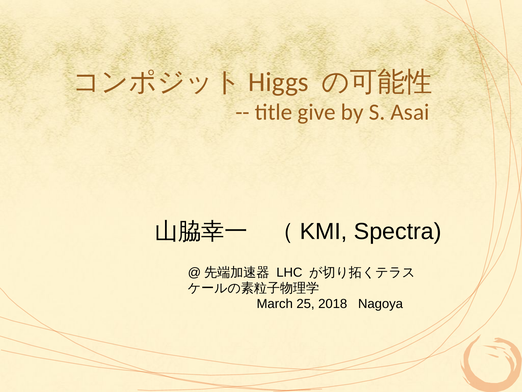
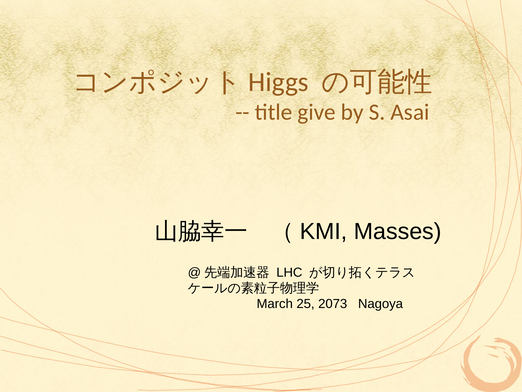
Spectra: Spectra -> Masses
2018: 2018 -> 2073
